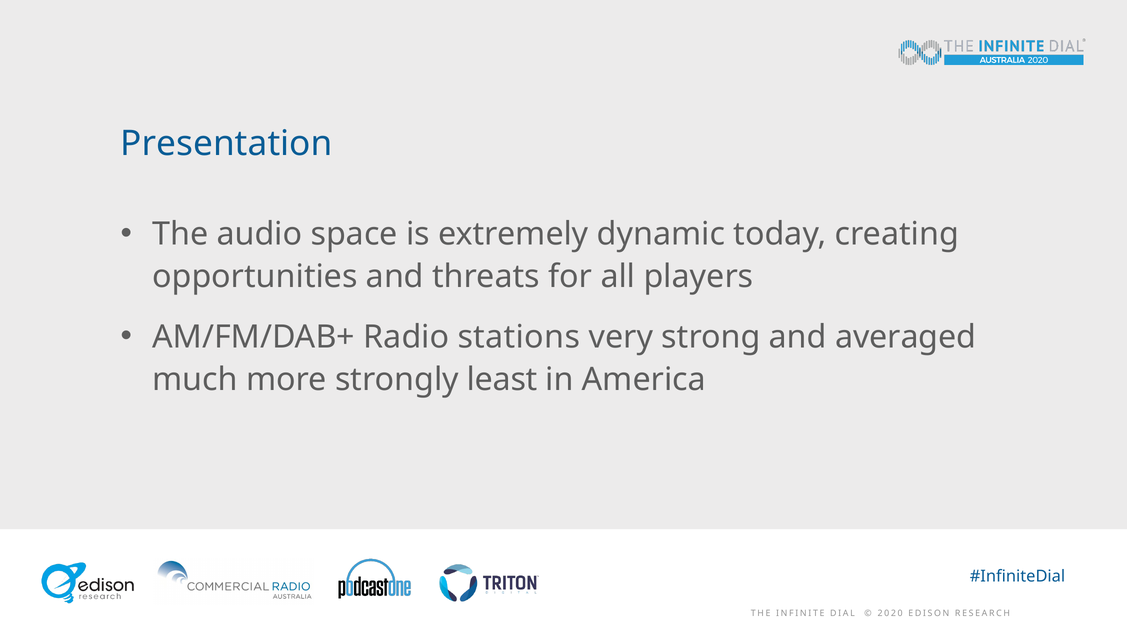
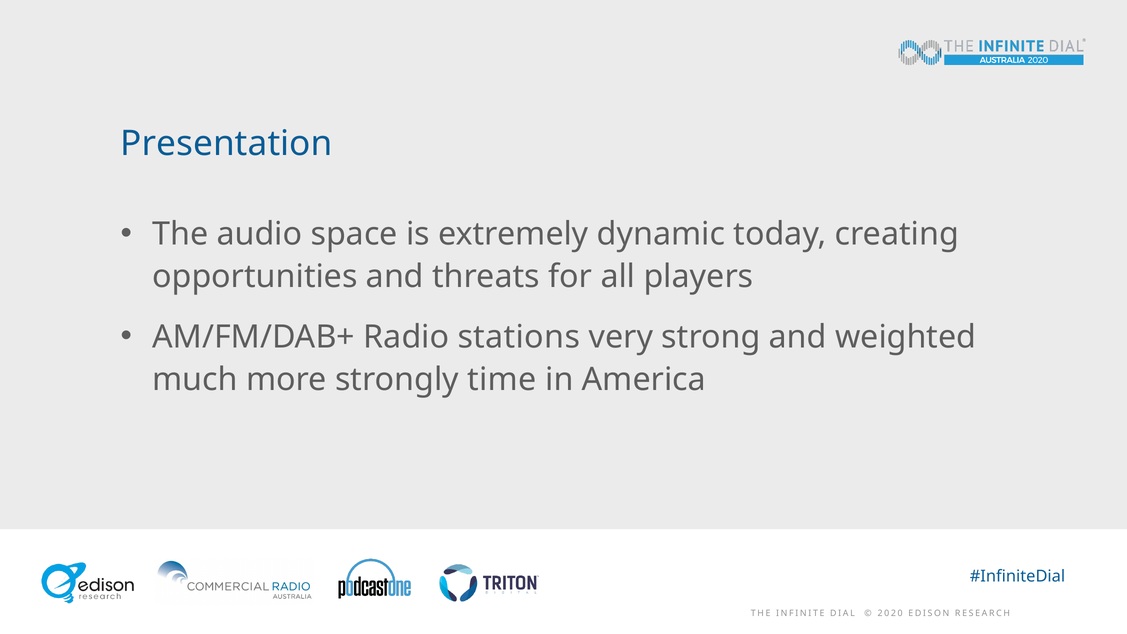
averaged: averaged -> weighted
least: least -> time
